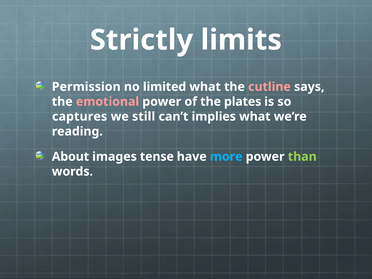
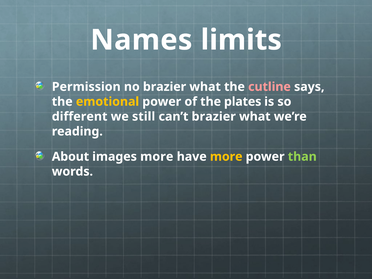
Strictly: Strictly -> Names
no limited: limited -> brazier
emotional colour: pink -> yellow
captures: captures -> different
can’t implies: implies -> brazier
images tense: tense -> more
more at (226, 157) colour: light blue -> yellow
